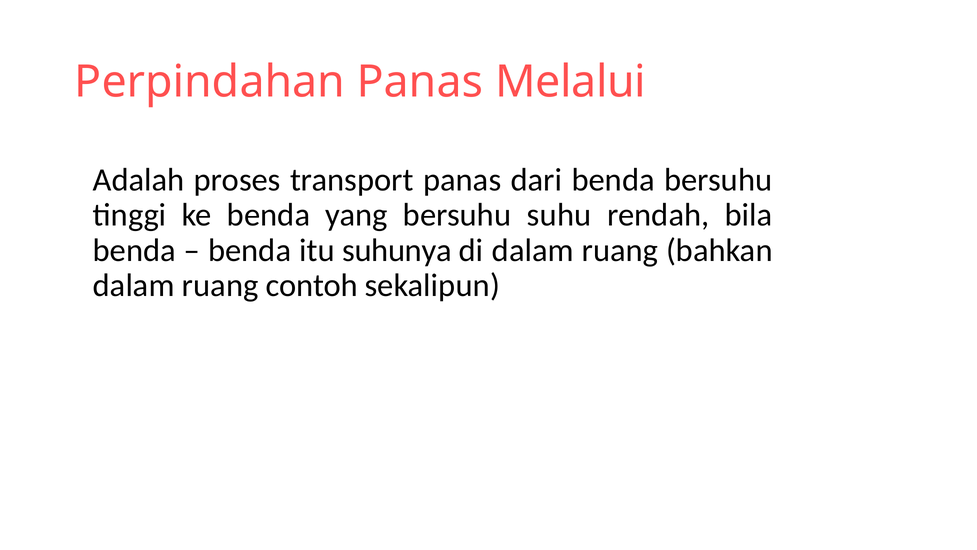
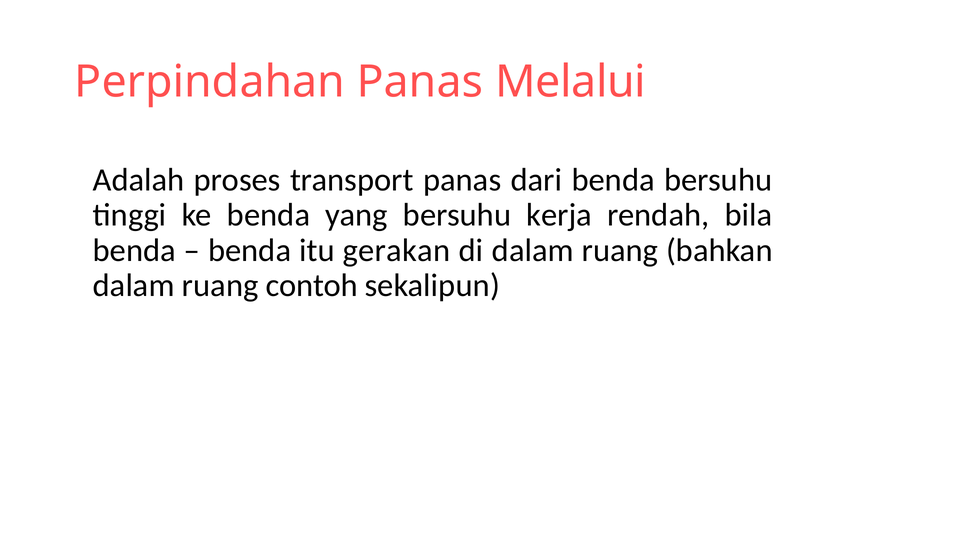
suhu: suhu -> kerja
suhunya: suhunya -> gerakan
